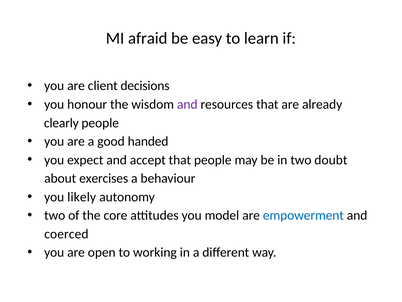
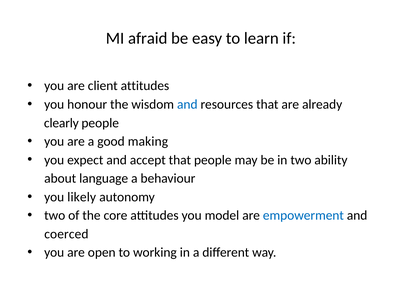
client decisions: decisions -> attitudes
and at (187, 104) colour: purple -> blue
handed: handed -> making
doubt: doubt -> ability
exercises: exercises -> language
